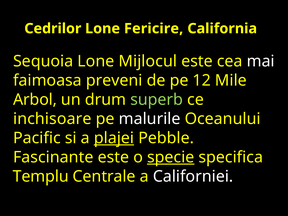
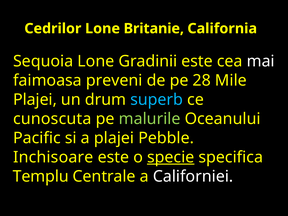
Fericire: Fericire -> Britanie
Mijlocul: Mijlocul -> Gradinii
12: 12 -> 28
Arbol at (35, 100): Arbol -> Plajei
superb colour: light green -> light blue
inchisoare: inchisoare -> cunoscuta
malurile colour: white -> light green
plajei at (114, 138) underline: present -> none
Fascinante: Fascinante -> Inchisoare
